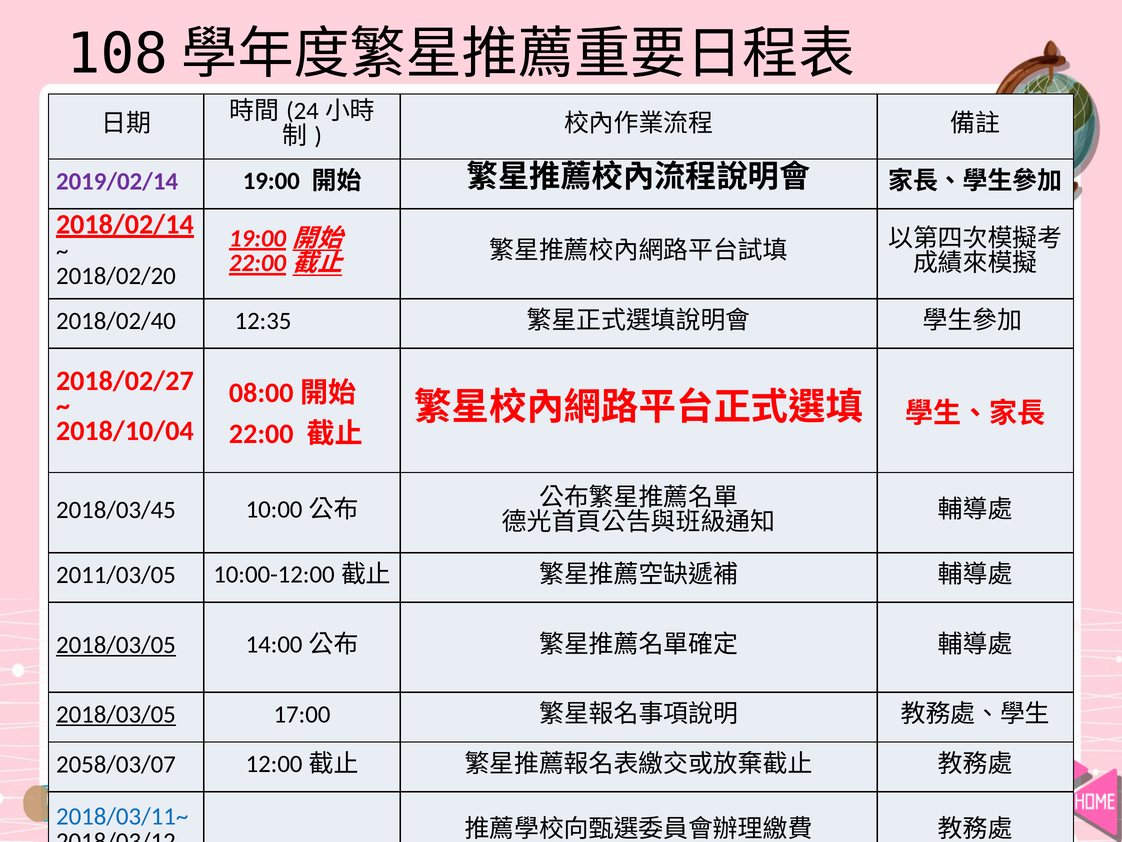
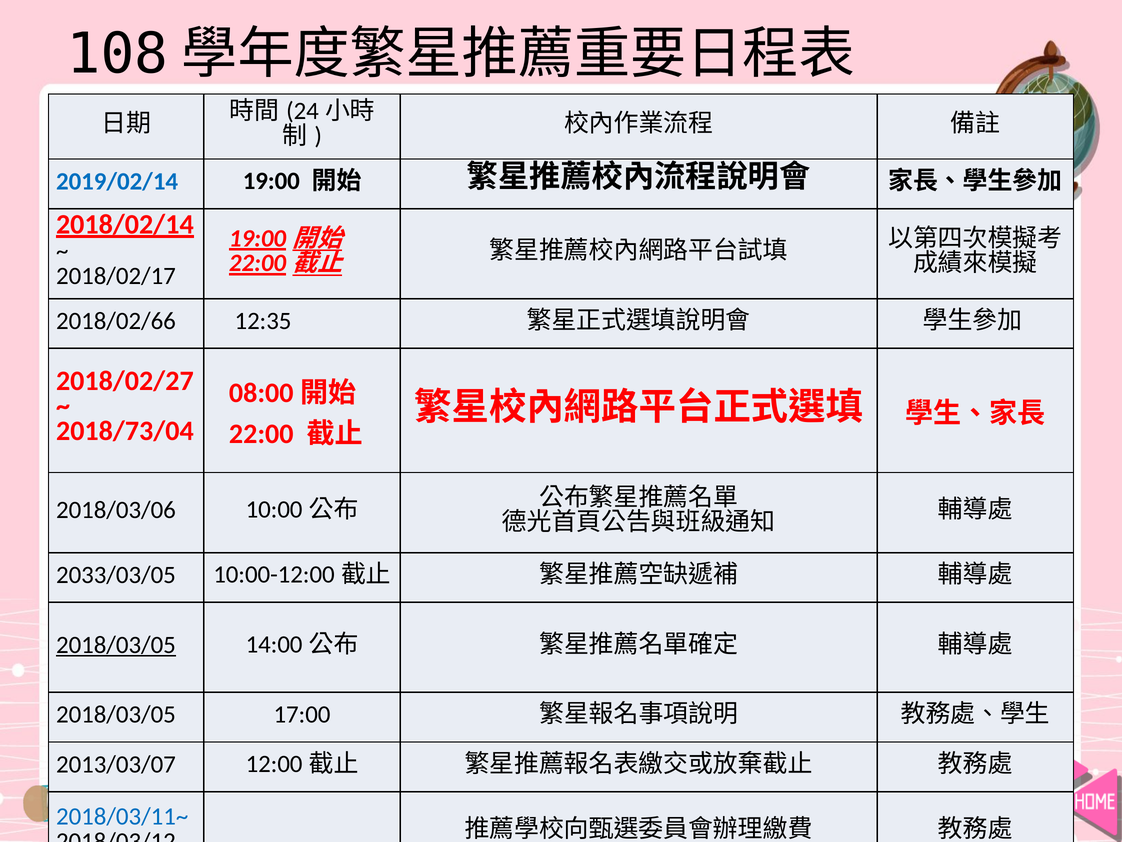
2019/02/14 colour: purple -> blue
2018/02/20: 2018/02/20 -> 2018/02/17
2018/02/40: 2018/02/40 -> 2018/02/66
2018/10/04: 2018/10/04 -> 2018/73/04
2018/03/45: 2018/03/45 -> 2018/03/06
2011/03/05: 2011/03/05 -> 2033/03/05
2018/03/05 at (116, 714) underline: present -> none
2058/03/07: 2058/03/07 -> 2013/03/07
